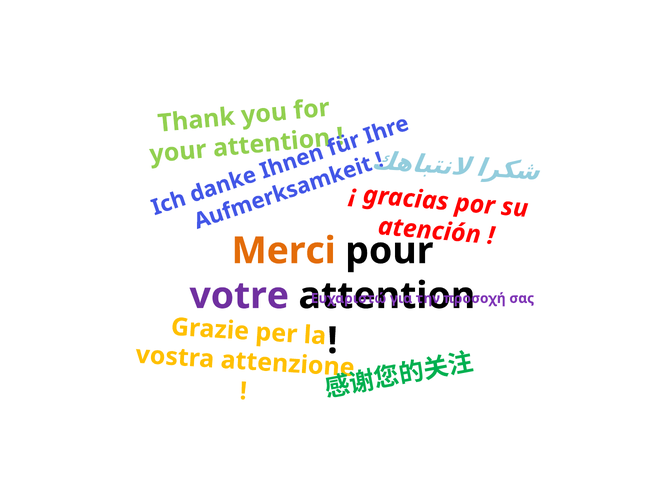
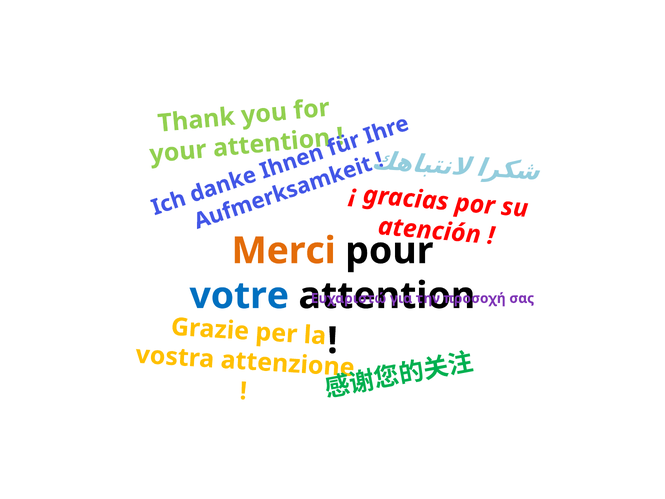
votre colour: purple -> blue
